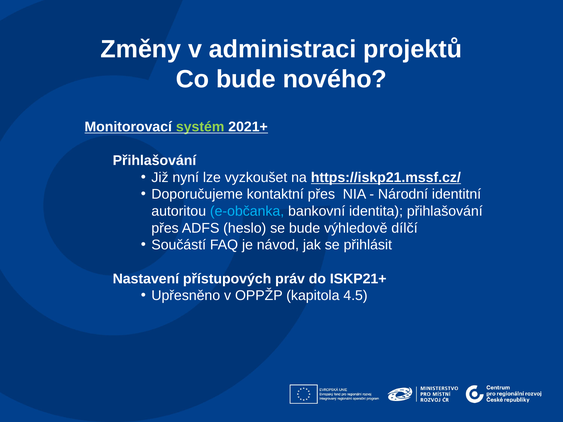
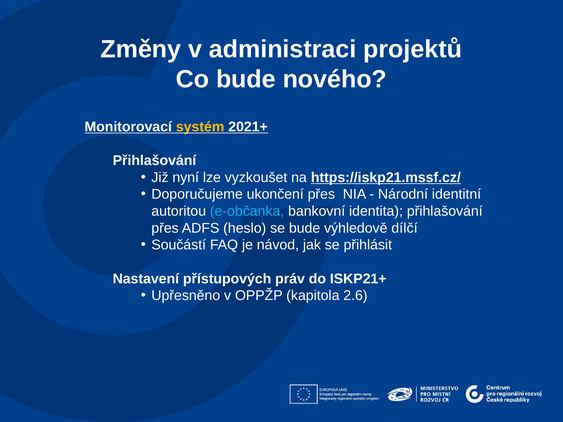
systém colour: light green -> yellow
kontaktní: kontaktní -> ukončení
4.5: 4.5 -> 2.6
